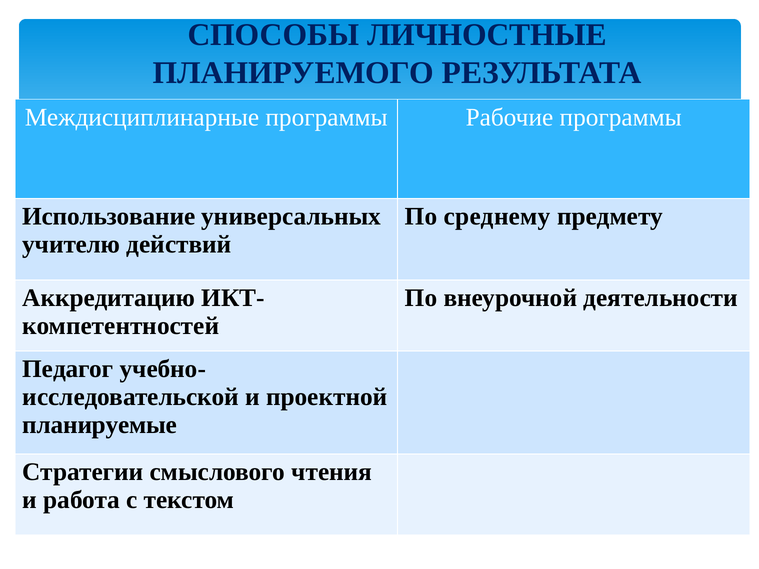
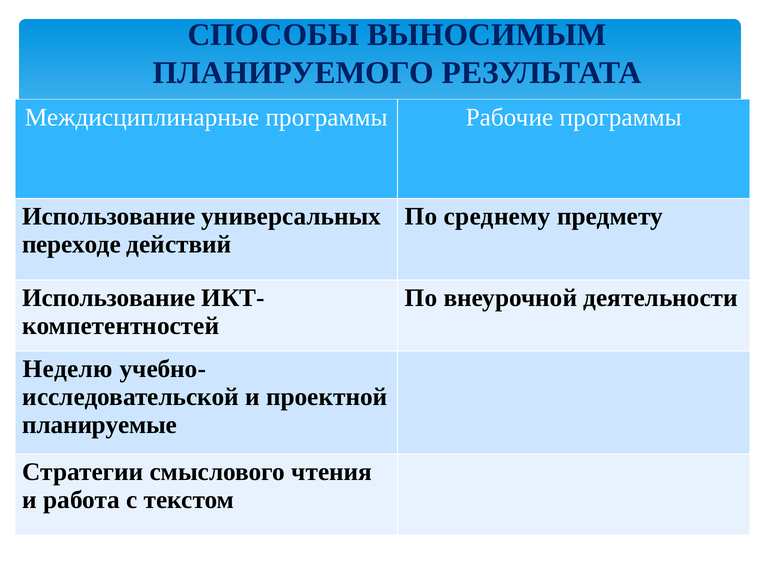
ЛИЧНОСТНЫЕ: ЛИЧНОСТНЫЕ -> ВЫНОСИМЫМ
учителю: учителю -> переходе
Аккредитацию at (109, 298): Аккредитацию -> Использование
Педагог: Педагог -> Неделю
